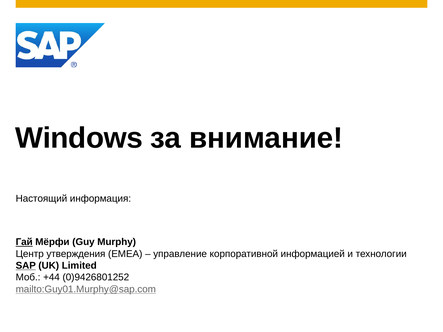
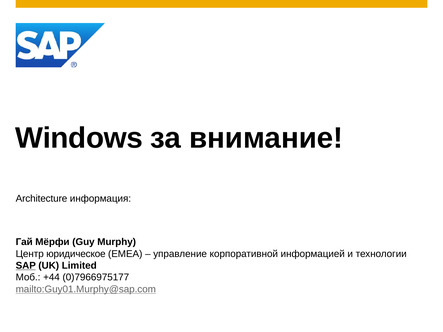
Настоящий: Настоящий -> Architecture
Гай underline: present -> none
утверждения: утверждения -> юридическое
0)9426801252: 0)9426801252 -> 0)7966975177
